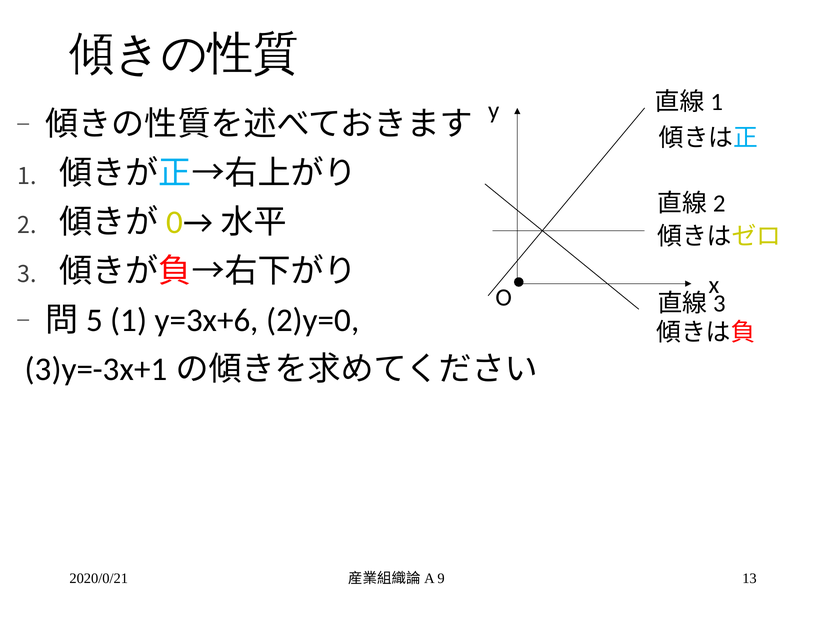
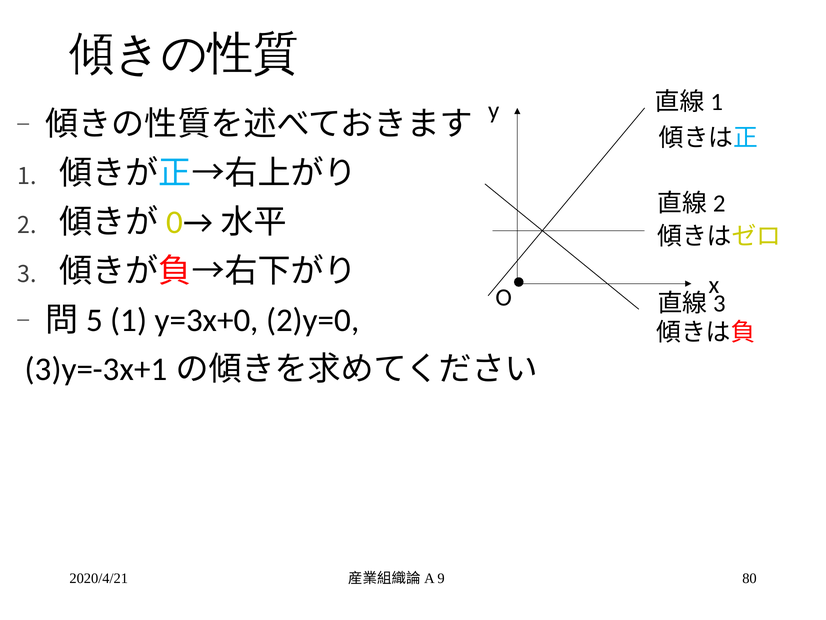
y=3x+6: y=3x+6 -> y=3x+0
2020/0/21: 2020/0/21 -> 2020/4/21
13: 13 -> 80
